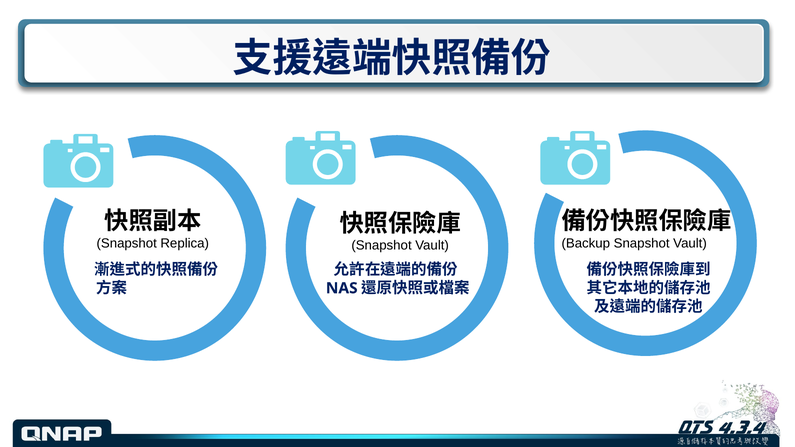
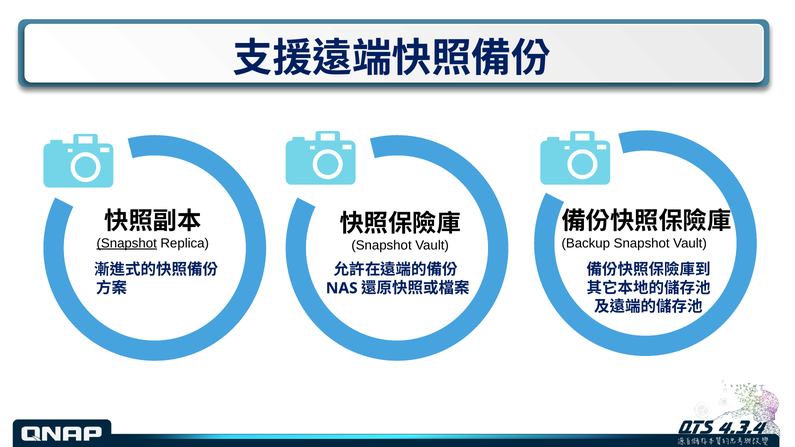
Snapshot at (127, 243) underline: none -> present
